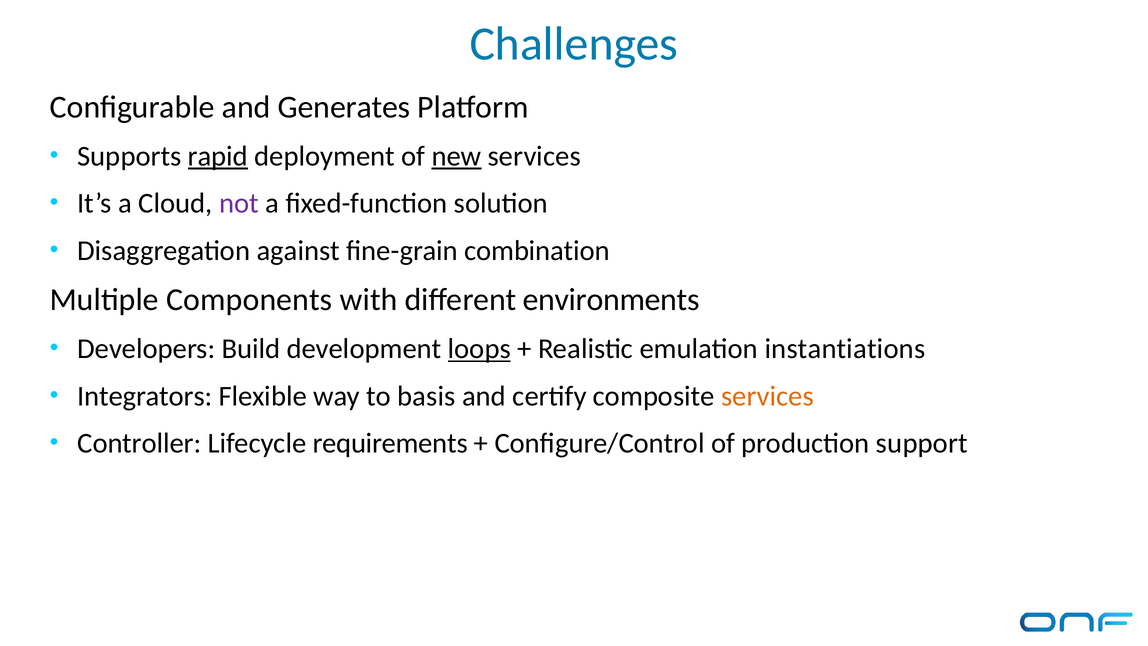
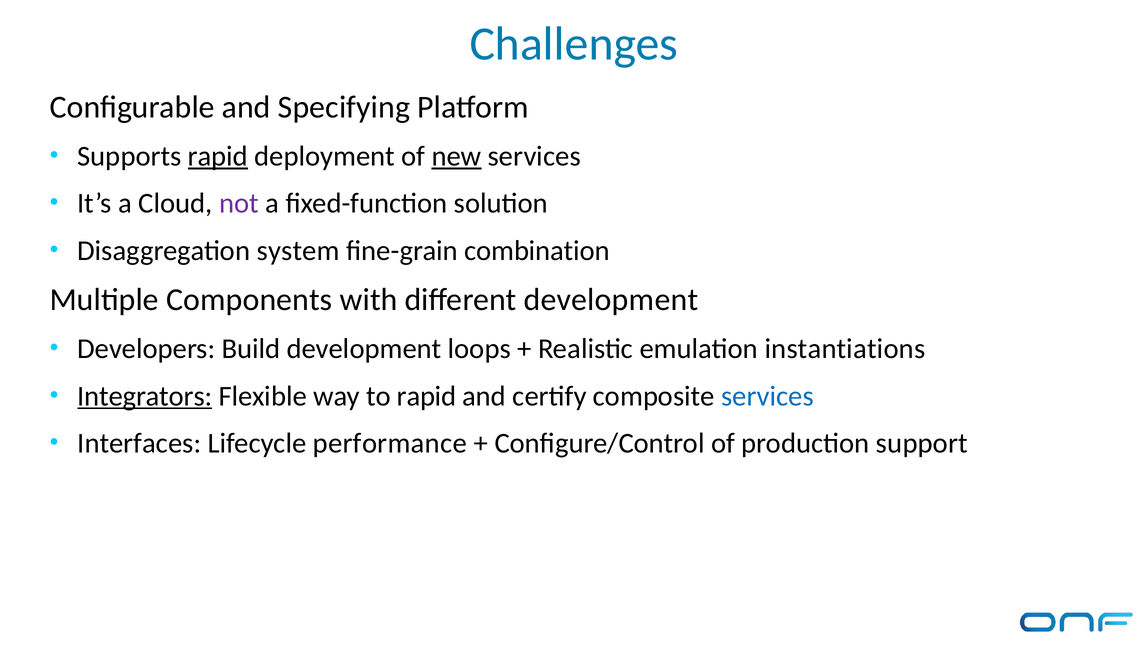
Generates: Generates -> Specifying
against: against -> system
different environments: environments -> development
loops underline: present -> none
Integrators underline: none -> present
to basis: basis -> rapid
services at (767, 396) colour: orange -> blue
Controller: Controller -> Interfaces
requirements: requirements -> performance
